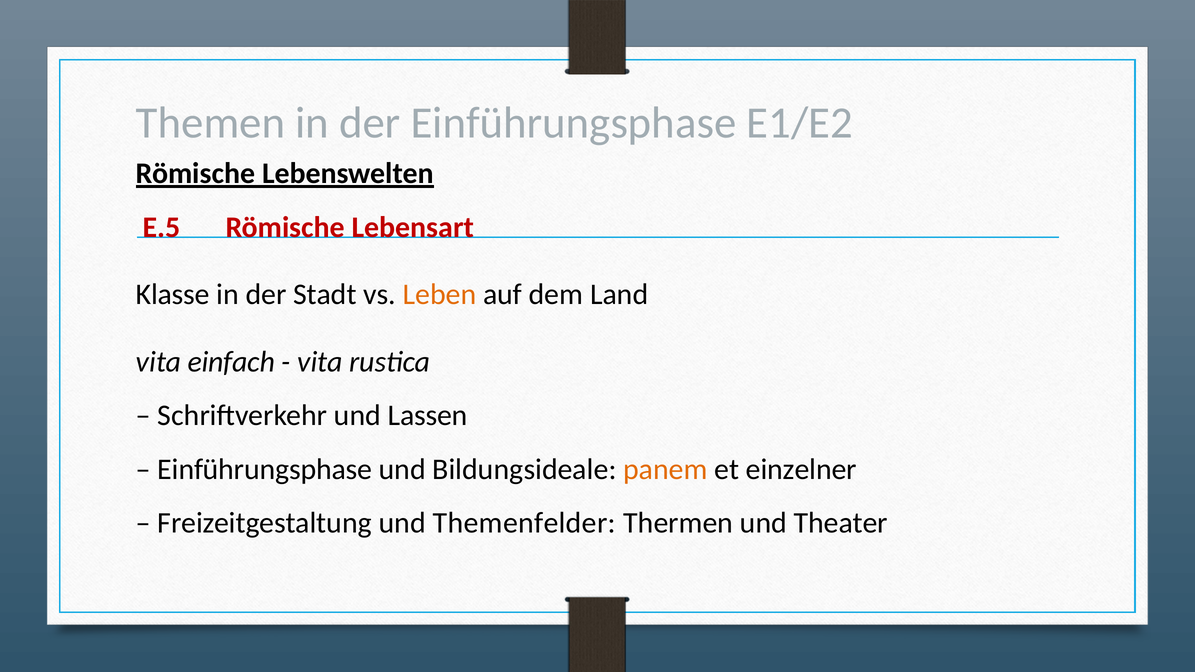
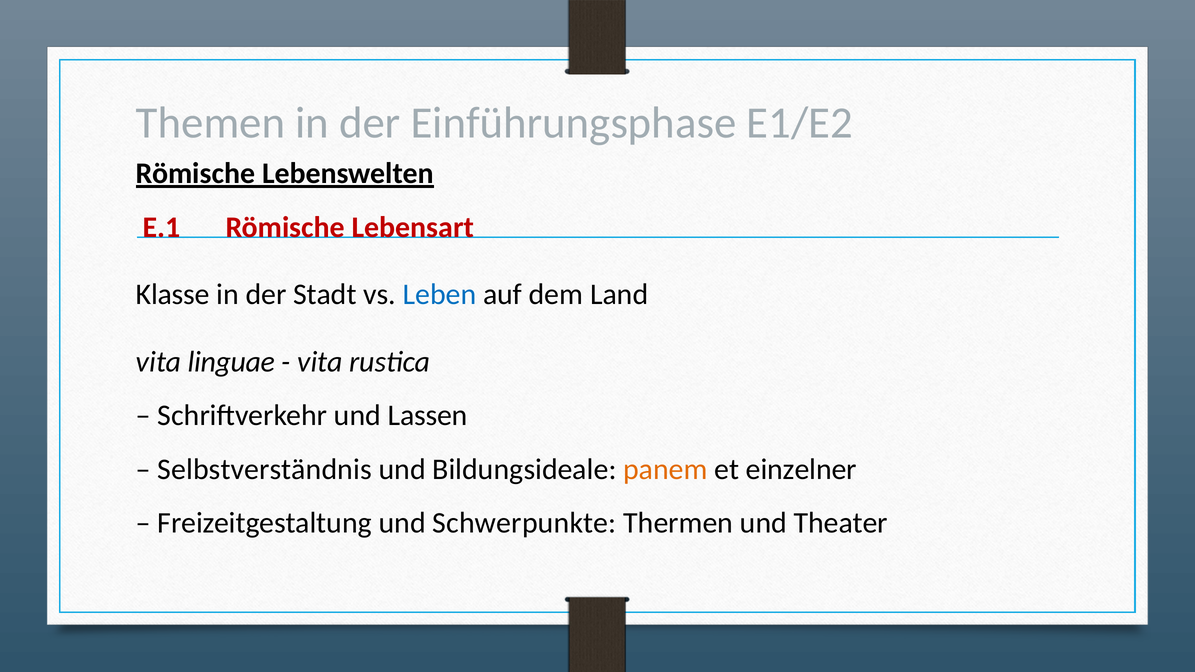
E.5: E.5 -> E.1
Leben colour: orange -> blue
einfach: einfach -> linguae
Einführungsphase at (265, 469): Einführungsphase -> Selbstverständnis
Themenfelder: Themenfelder -> Schwerpunkte
